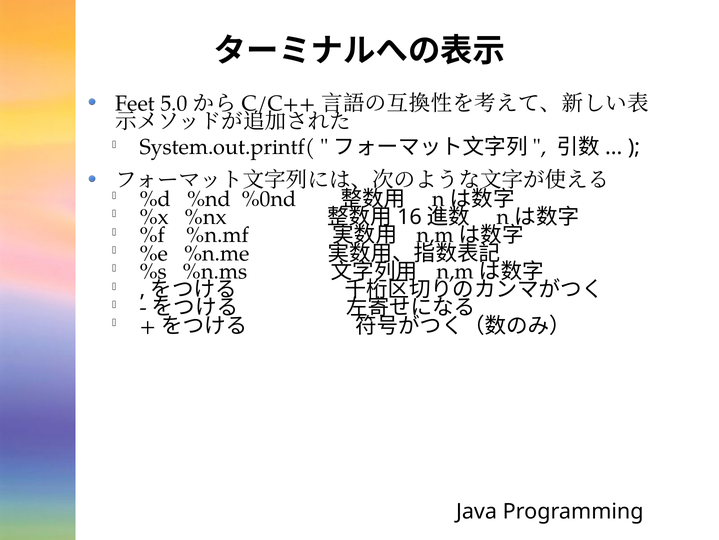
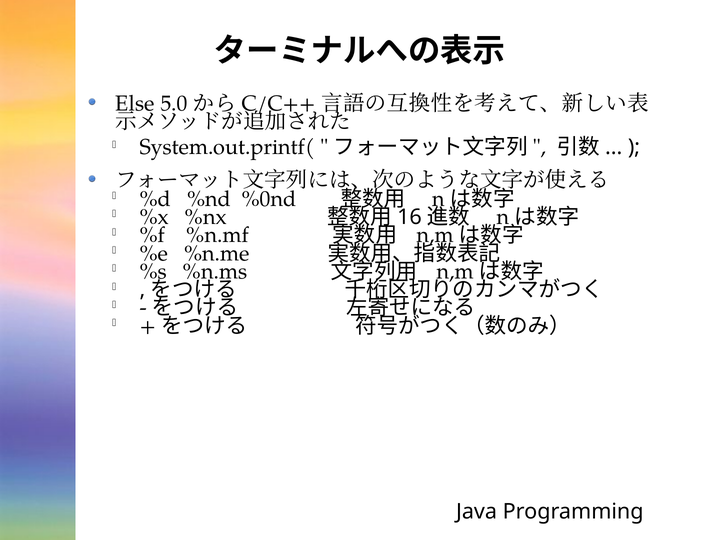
Feet: Feet -> Else
